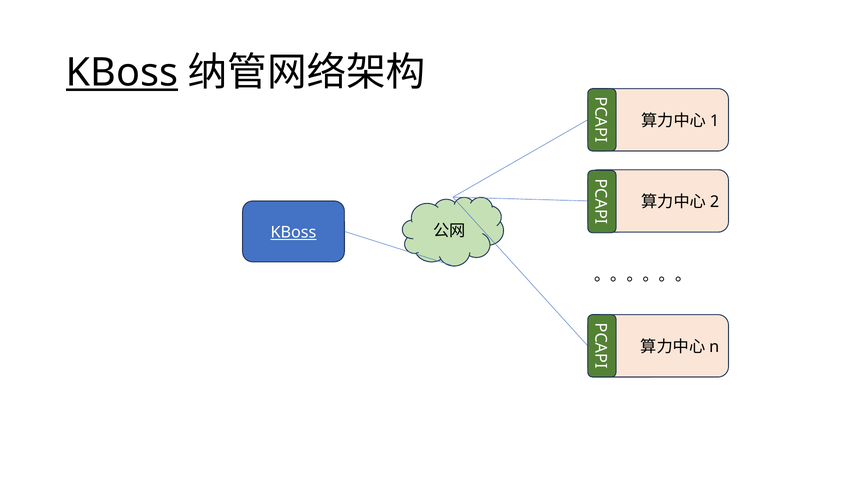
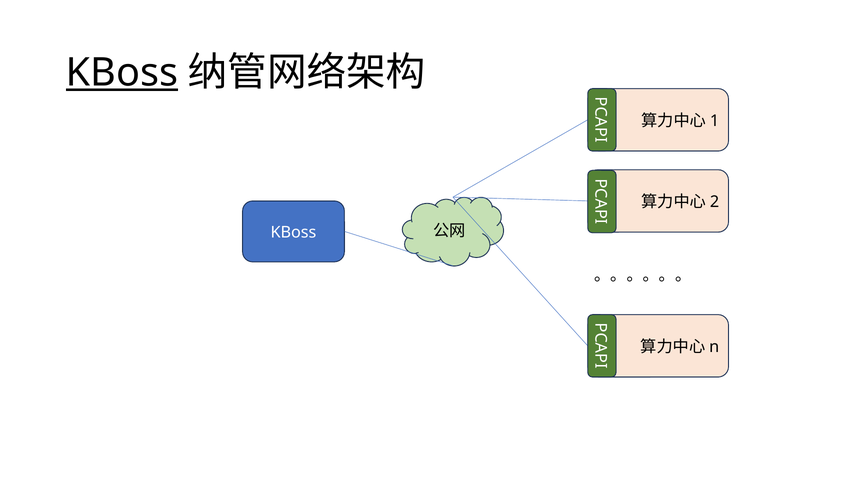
KBoss at (293, 233) underline: present -> none
